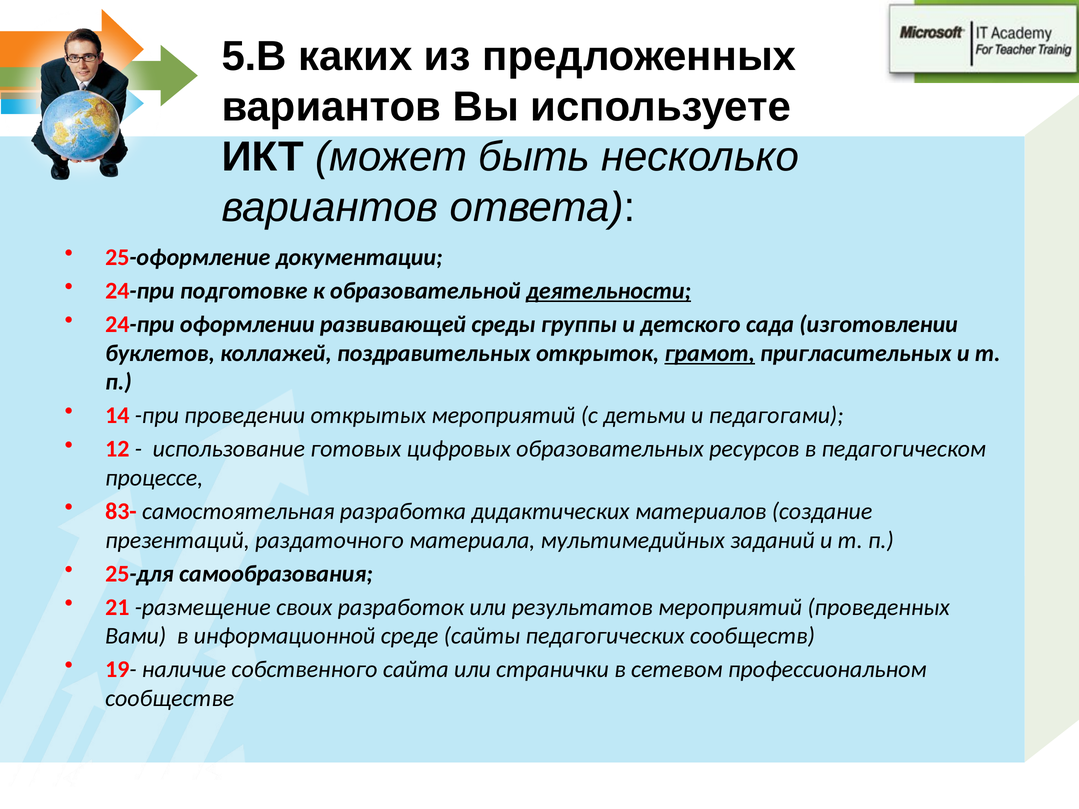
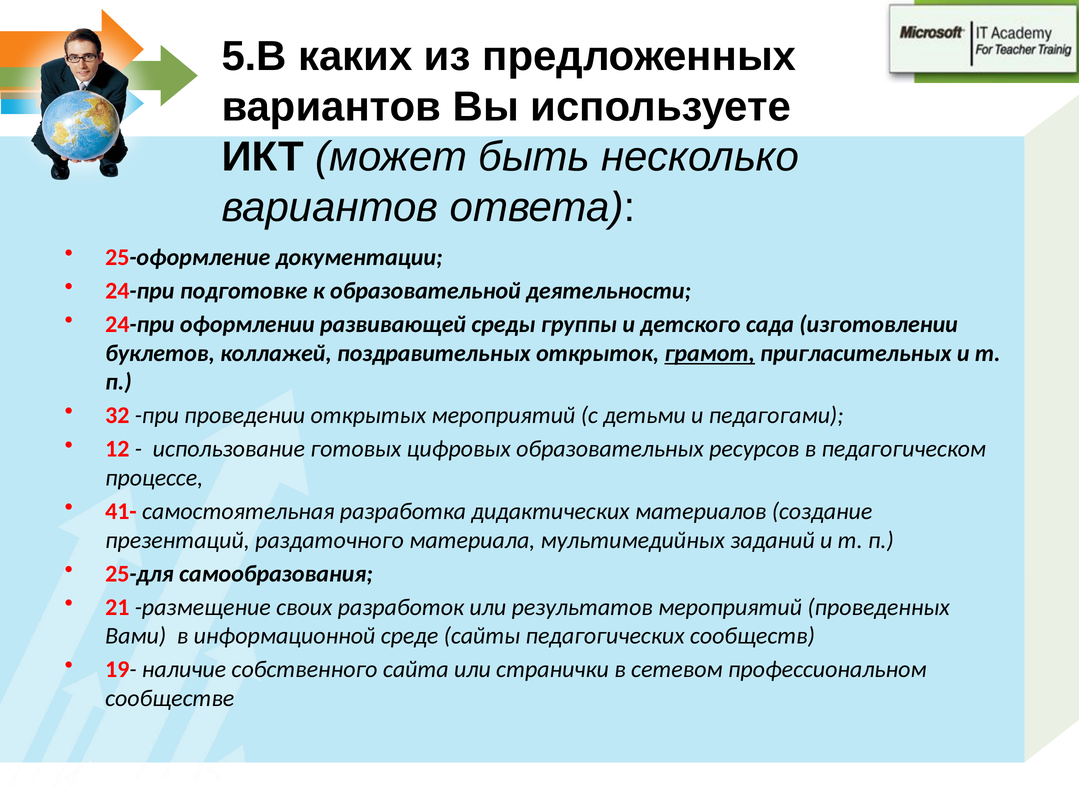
деятельности underline: present -> none
14: 14 -> 32
83-: 83- -> 41-
